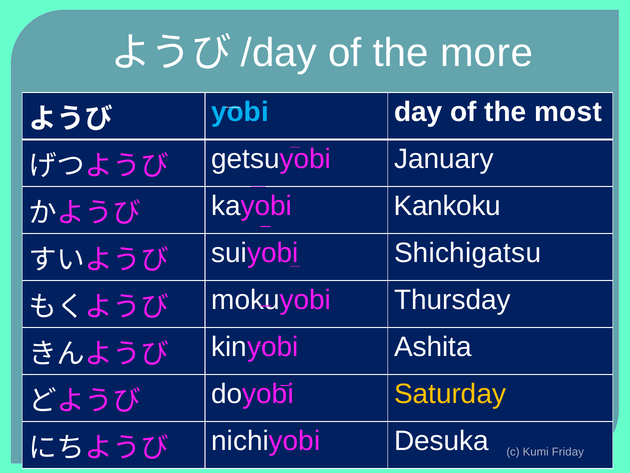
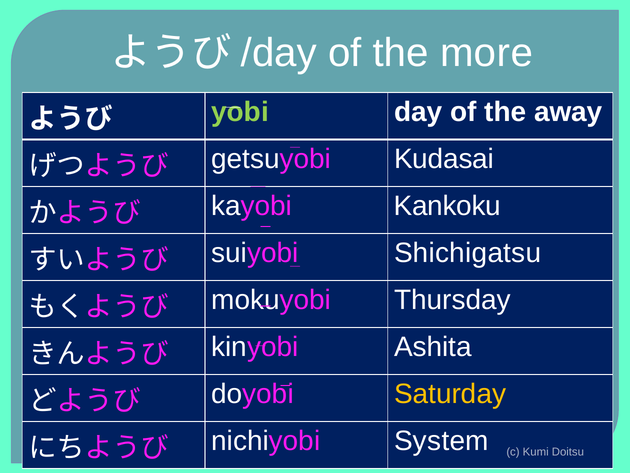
yobi colour: light blue -> light green
most: most -> away
January: January -> Kudasai
Desuka: Desuka -> System
Friday: Friday -> Doitsu
